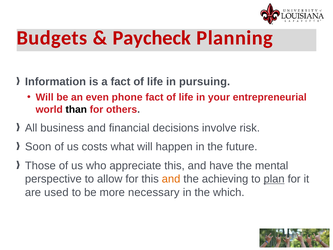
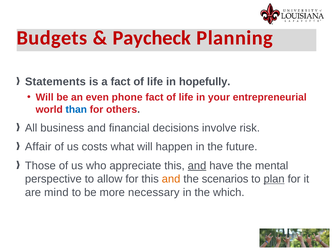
Information: Information -> Statements
pursuing: pursuing -> hopefully
than colour: black -> blue
Soon: Soon -> Affair
and at (197, 166) underline: none -> present
achieving: achieving -> scenarios
used: used -> mind
